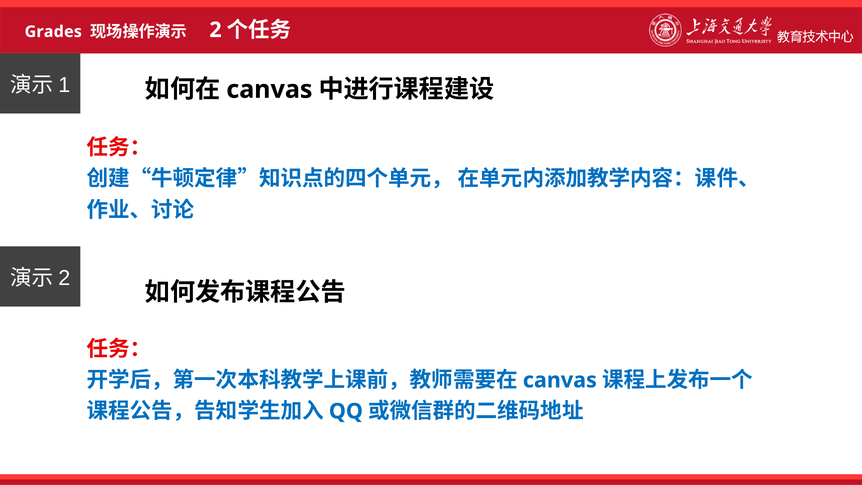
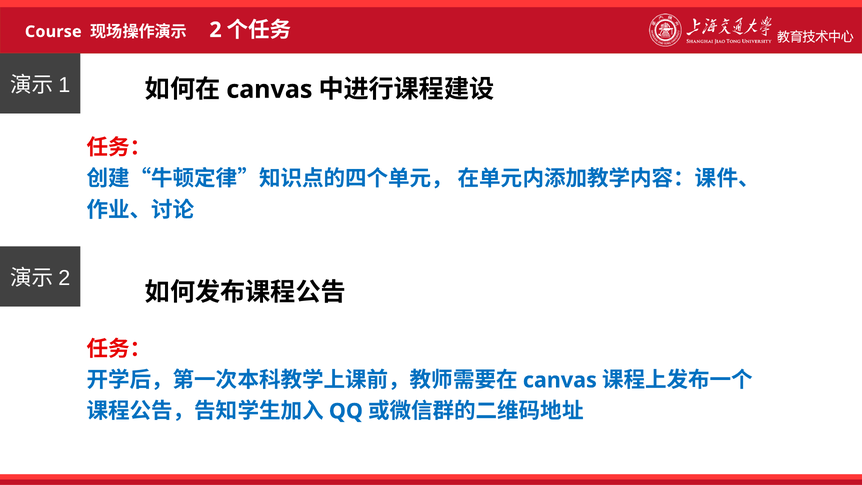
Grades: Grades -> Course
